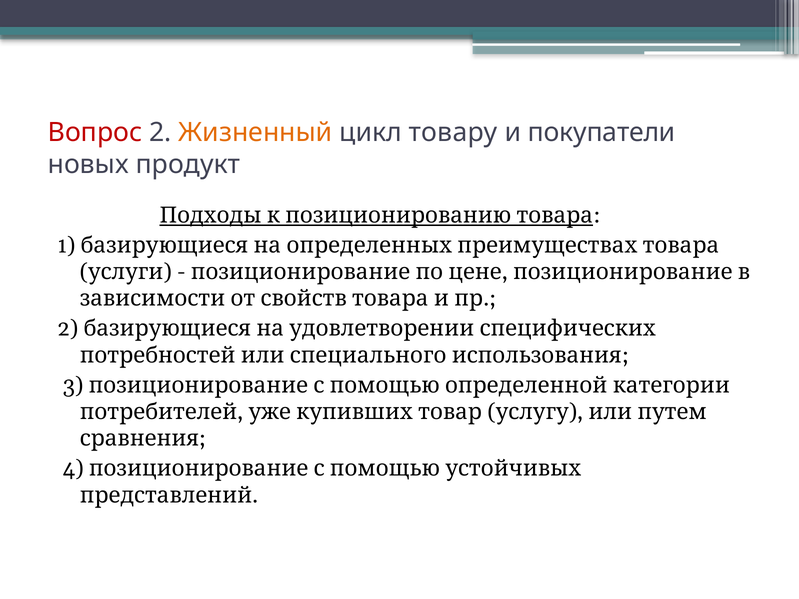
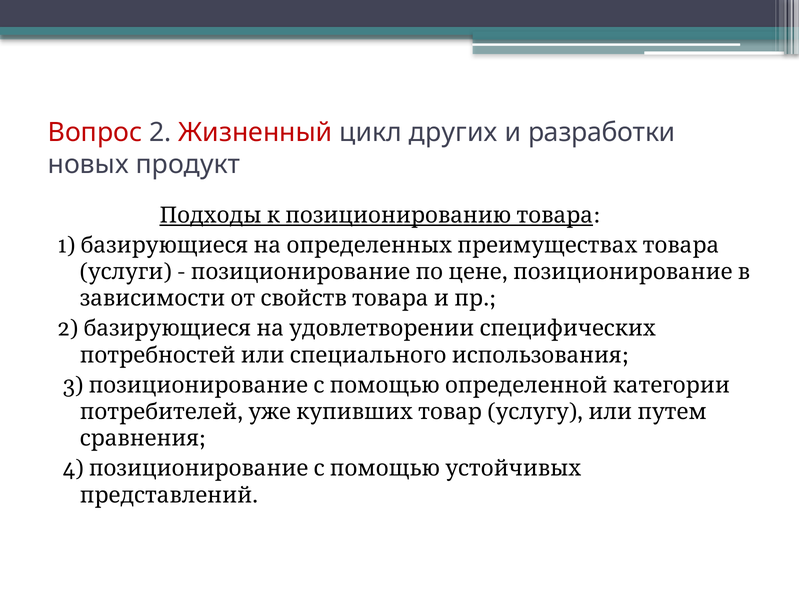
Жизненный colour: orange -> red
товару: товару -> других
покупатели: покупатели -> разработки
